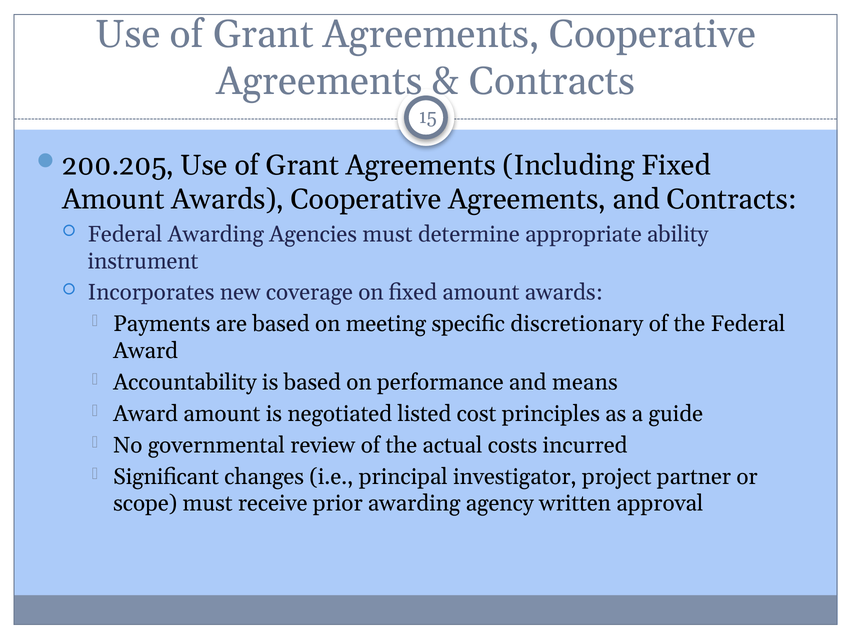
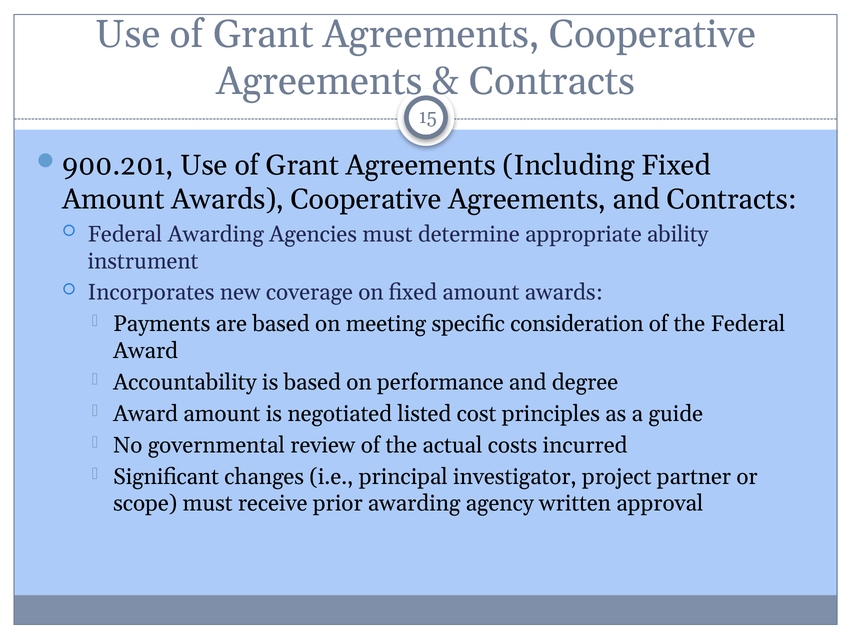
200.205: 200.205 -> 900.201
discretionary: discretionary -> consideration
means: means -> degree
